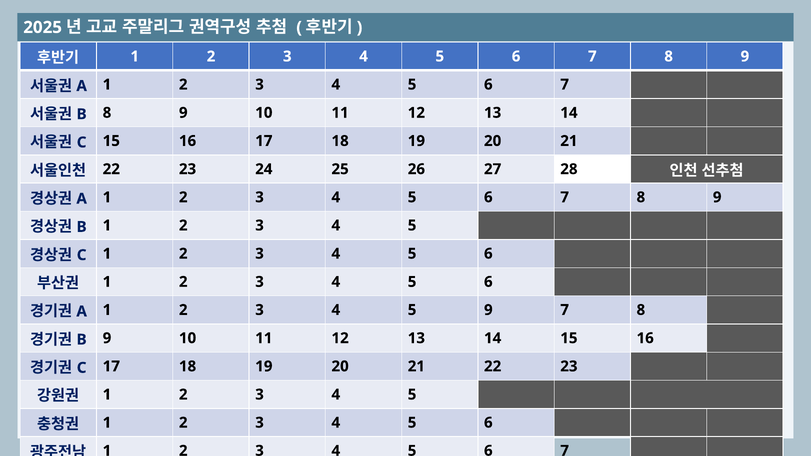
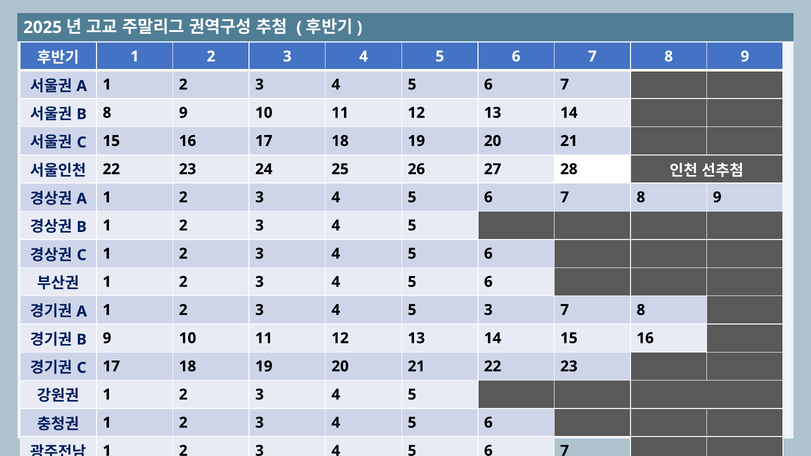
5 9: 9 -> 3
